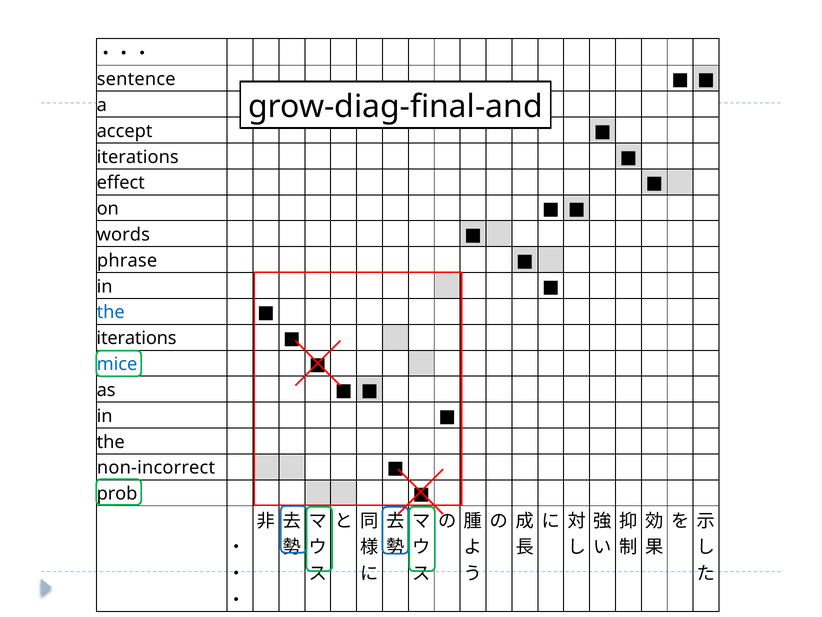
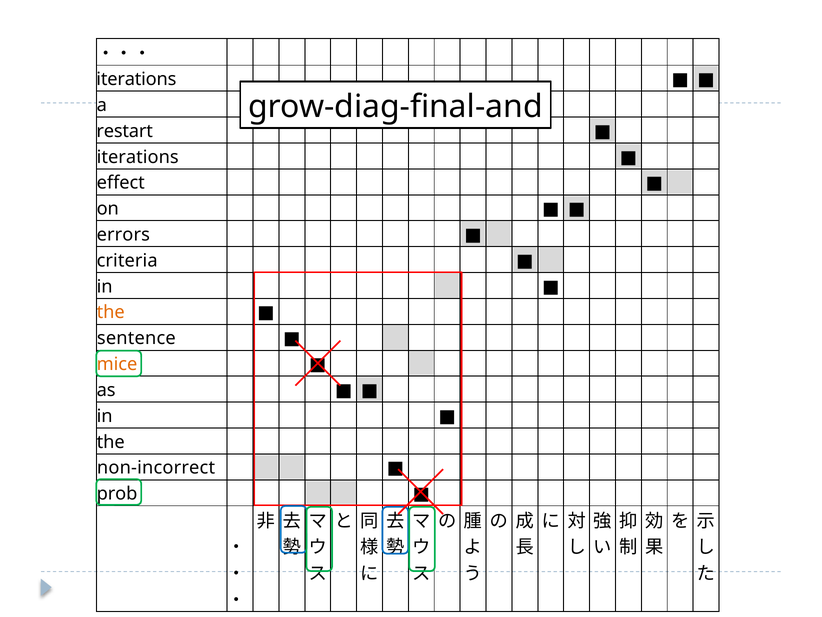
sentence at (136, 79): sentence -> iterations
accept: accept -> restart
words: words -> errors
phrase: phrase -> criteria
the at (111, 312) colour: blue -> orange
iterations at (137, 338): iterations -> sentence
mice colour: blue -> orange
